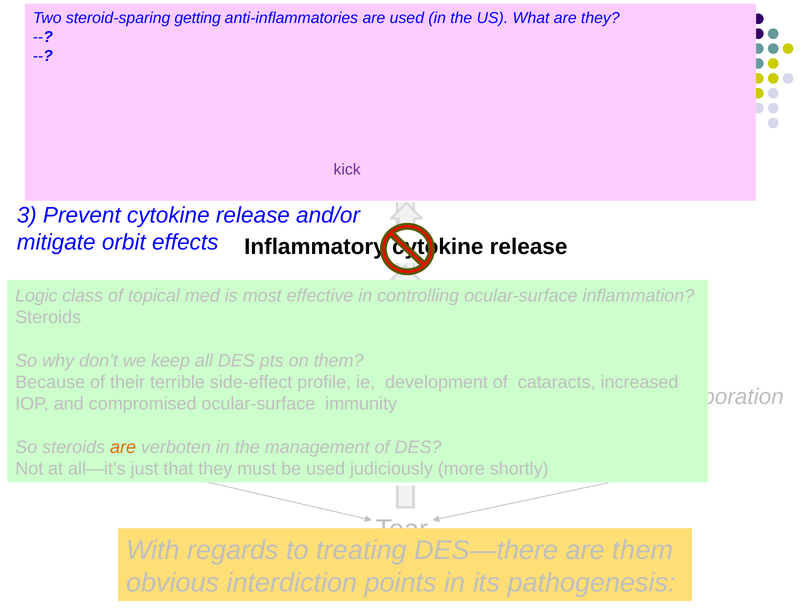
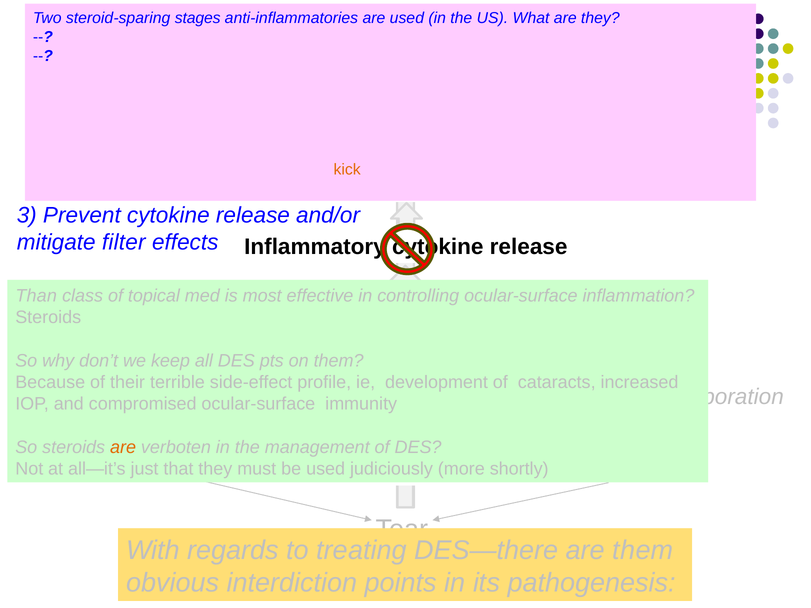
getting: getting -> stages
kick colour: purple -> orange
orbit: orbit -> filter
Logic: Logic -> Than
